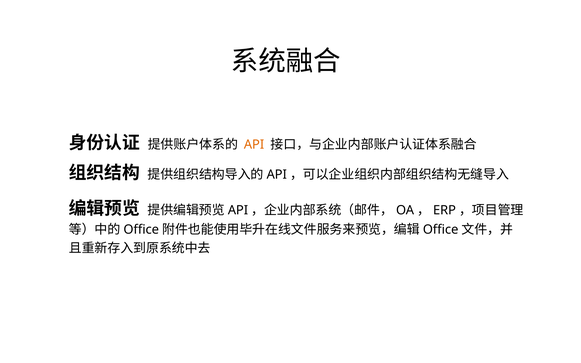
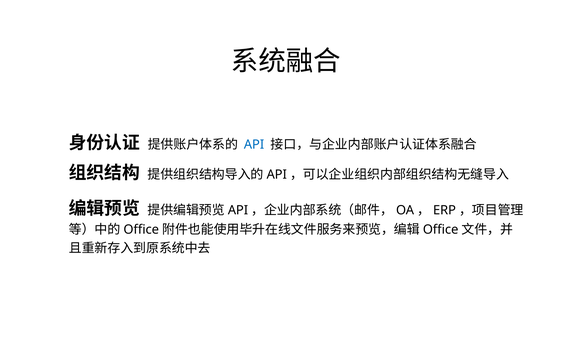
API colour: orange -> blue
